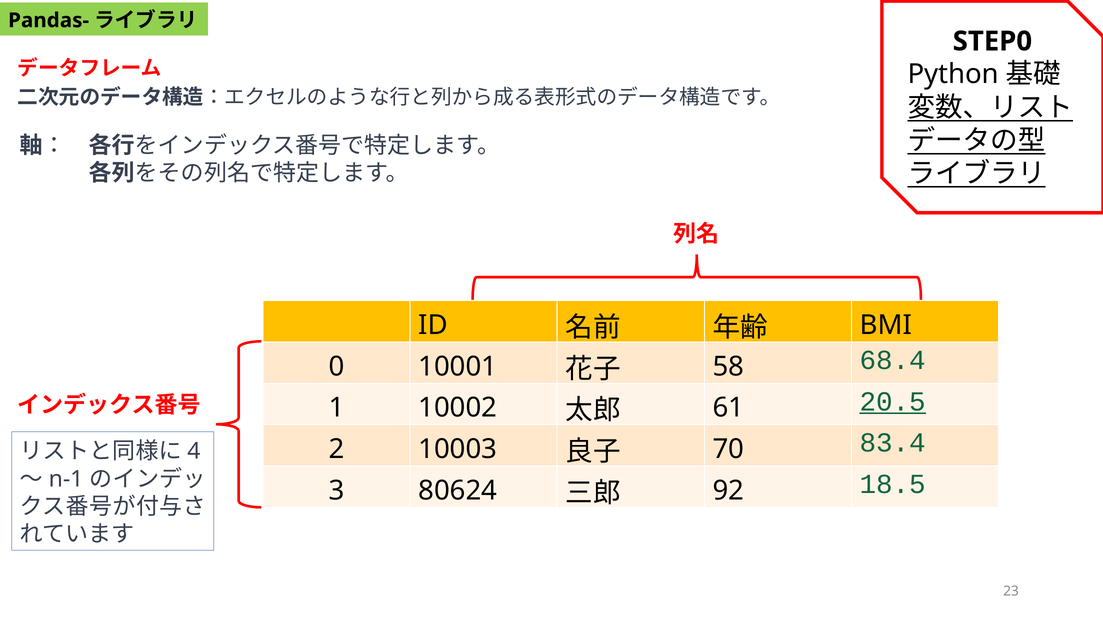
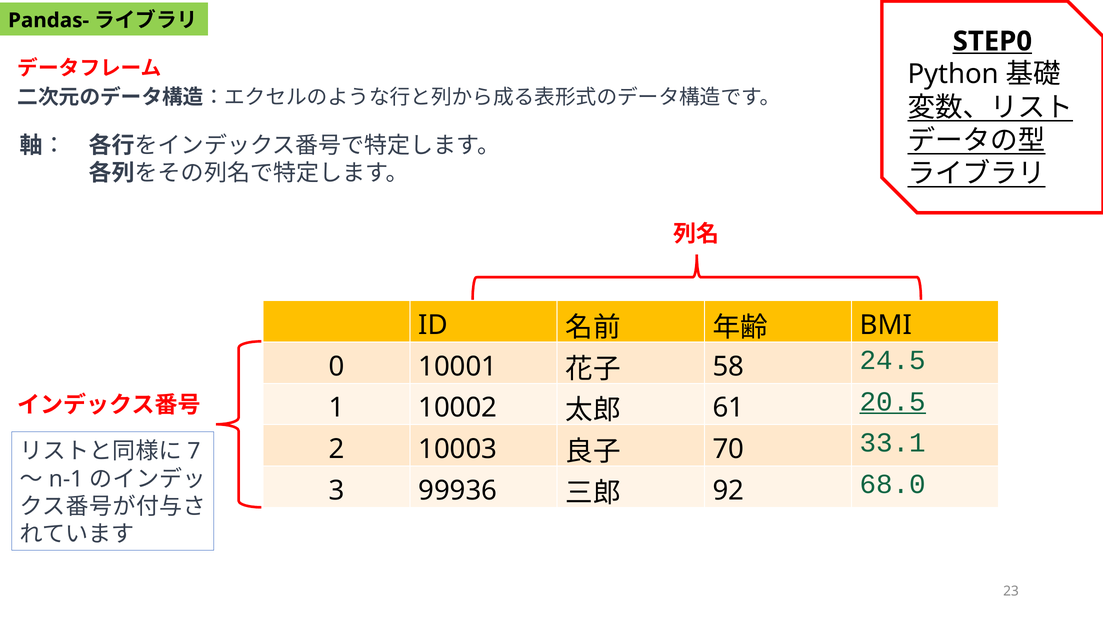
STEP0 underline: none -> present
68.4: 68.4 -> 24.5
83.4: 83.4 -> 33.1
4: 4 -> 7
80624: 80624 -> 99936
18.5: 18.5 -> 68.0
